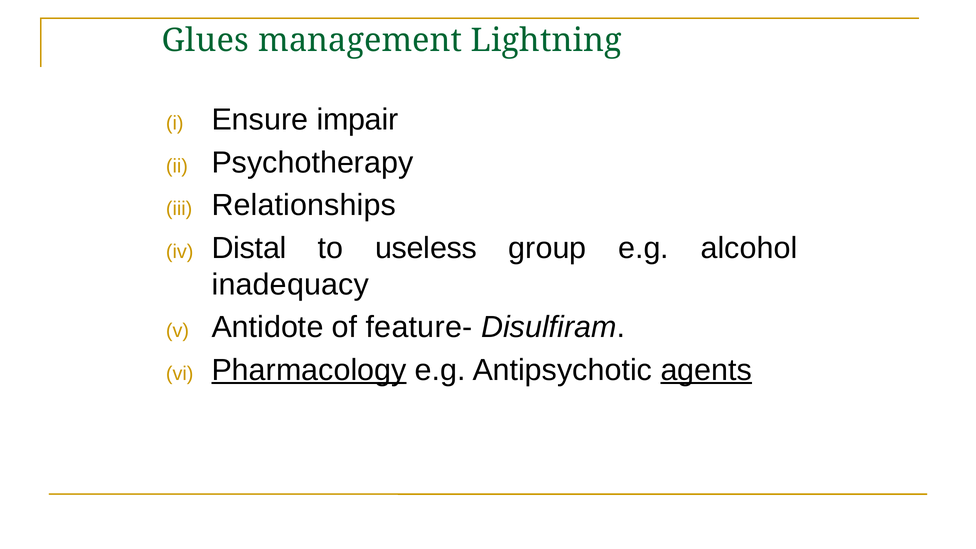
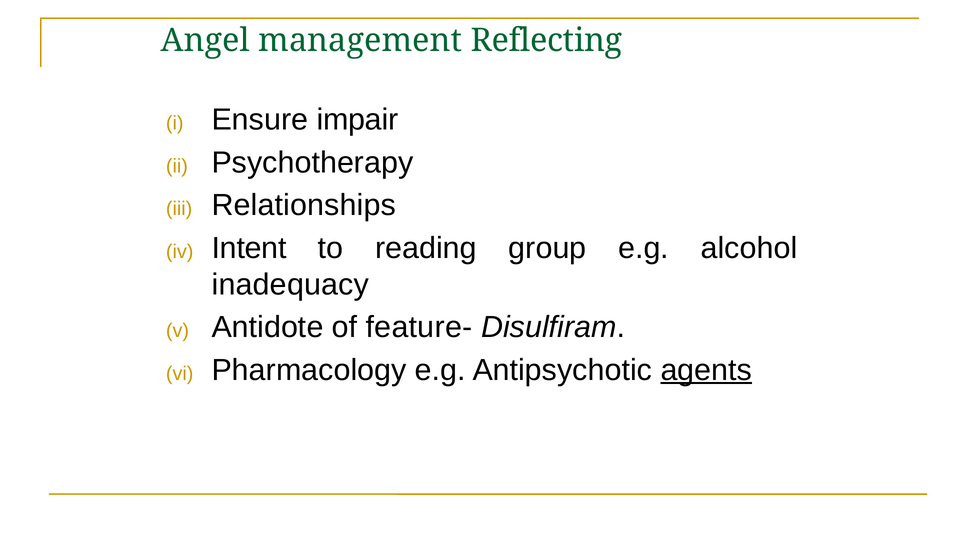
Glues: Glues -> Angel
Lightning: Lightning -> Reflecting
Distal: Distal -> Intent
useless: useless -> reading
Pharmacology underline: present -> none
